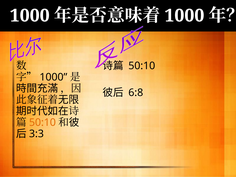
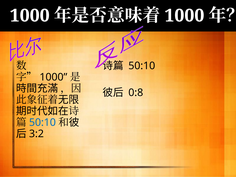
6:8: 6:8 -> 0:8
50:10 at (43, 122) colour: orange -> blue
3:3: 3:3 -> 3:2
